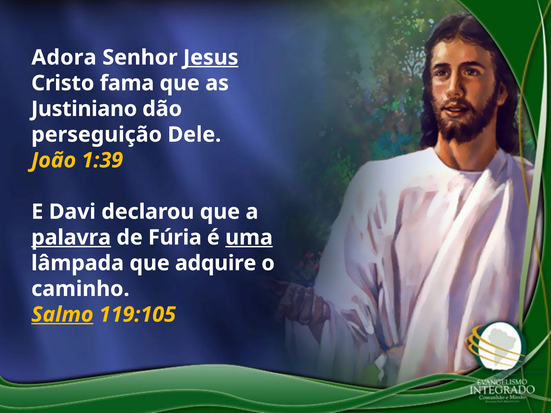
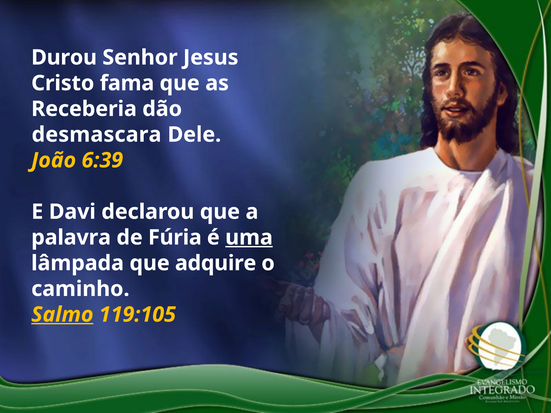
Adora: Adora -> Durou
Jesus underline: present -> none
Justiniano: Justiniano -> Receberia
perseguição: perseguição -> desmascara
1:39: 1:39 -> 6:39
palavra underline: present -> none
